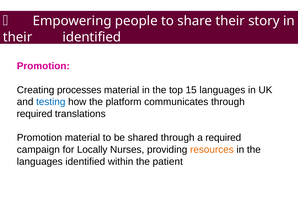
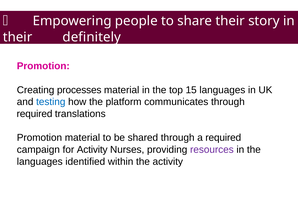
their identified: identified -> definitely
for Locally: Locally -> Activity
resources colour: orange -> purple
the patient: patient -> activity
